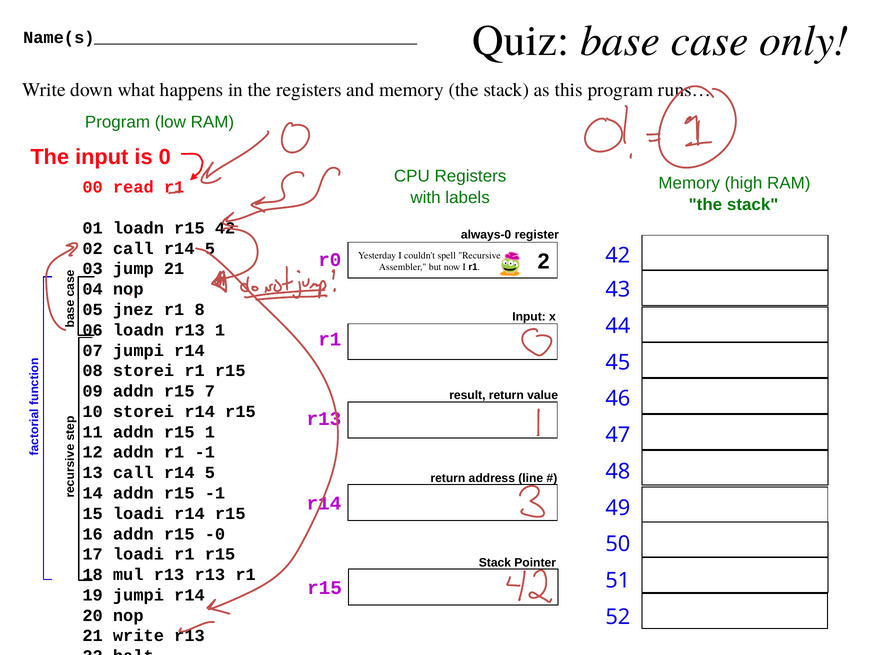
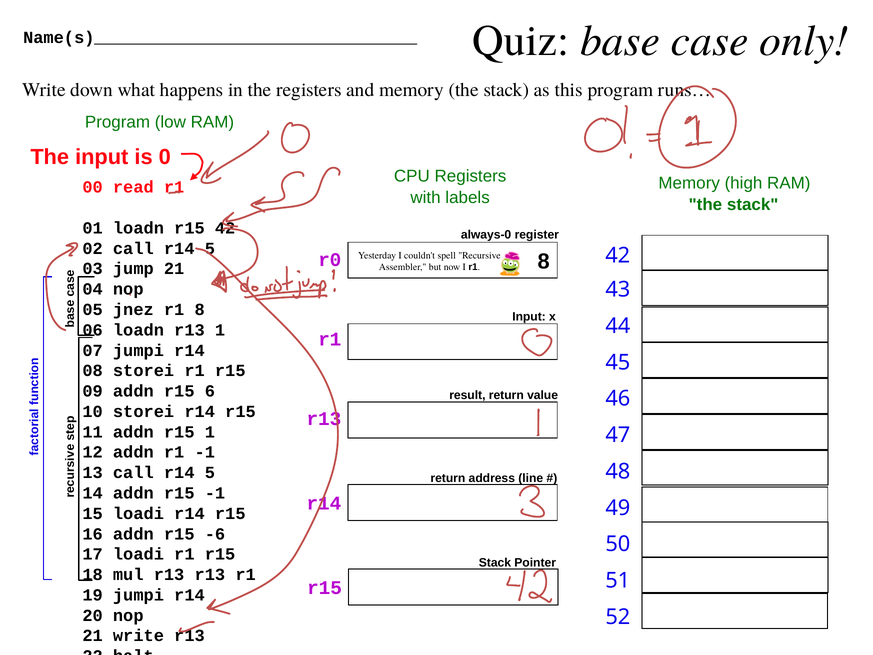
2 at (544, 262): 2 -> 8
7: 7 -> 6
-0: -0 -> -6
